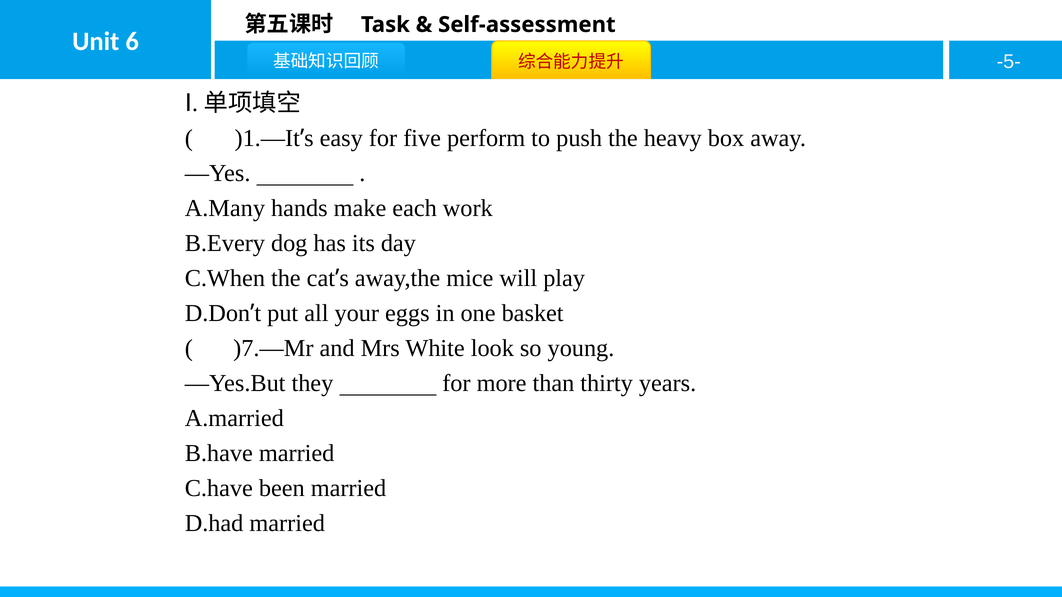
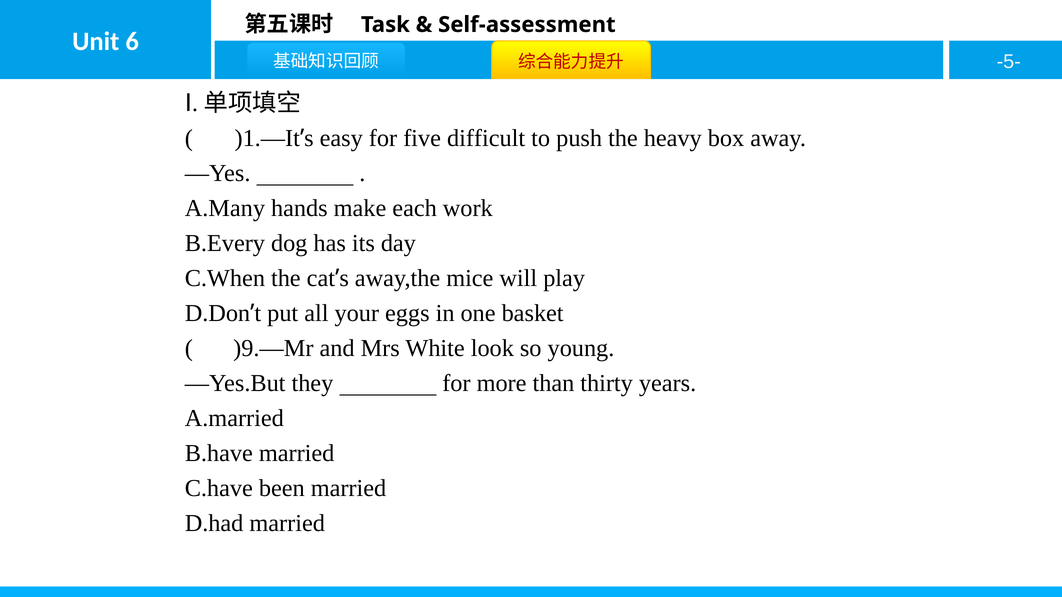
perform: perform -> difficult
)7.—Mr: )7.—Mr -> )9.—Mr
